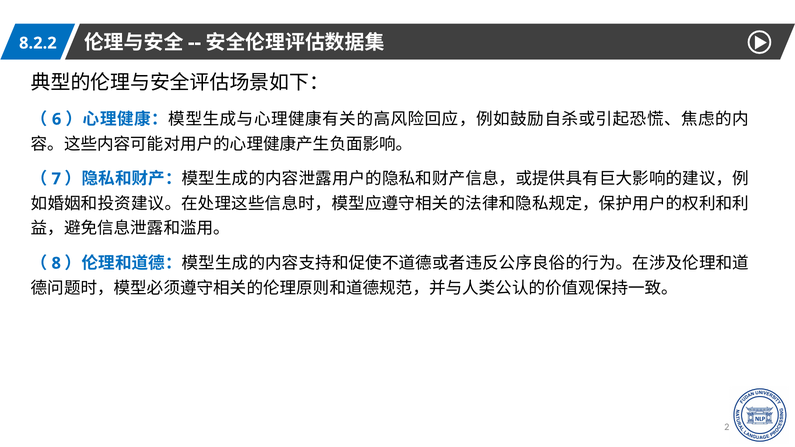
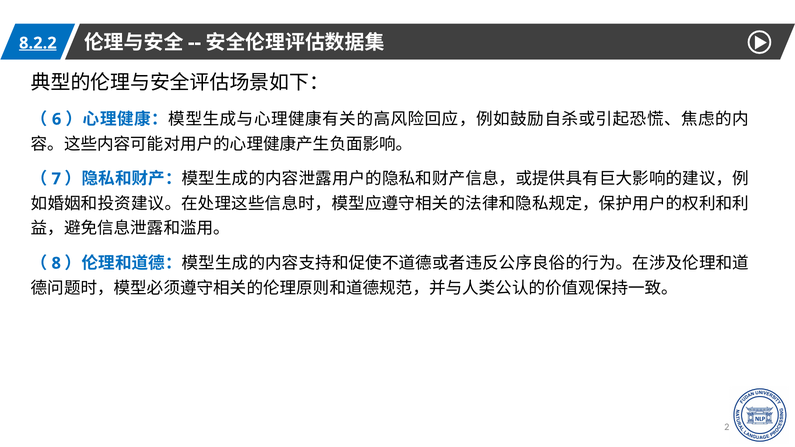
8.2.2 underline: none -> present
